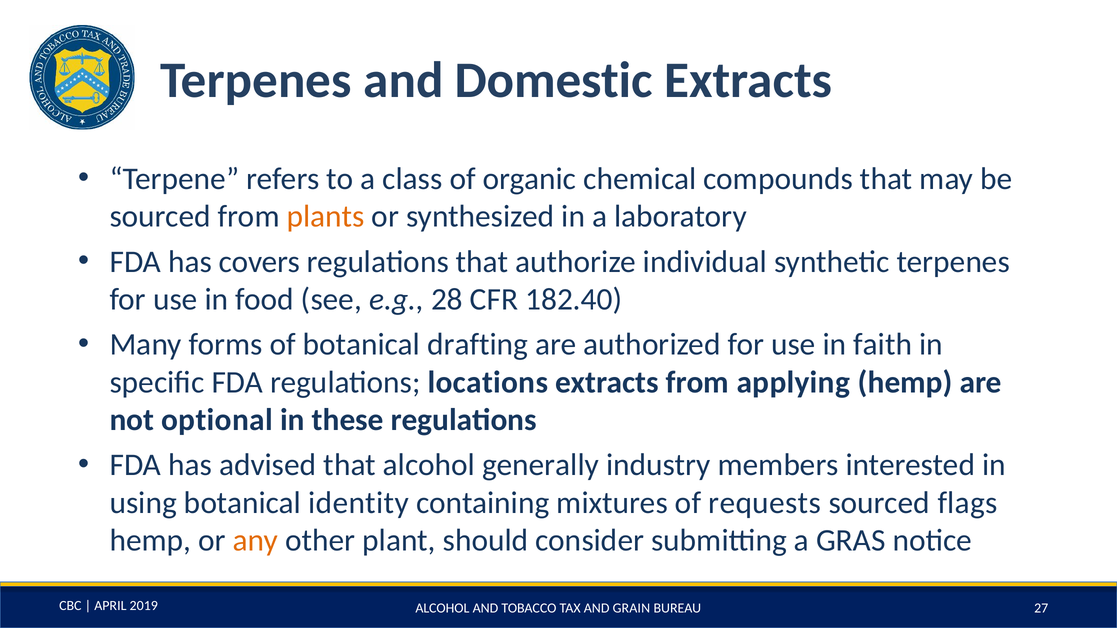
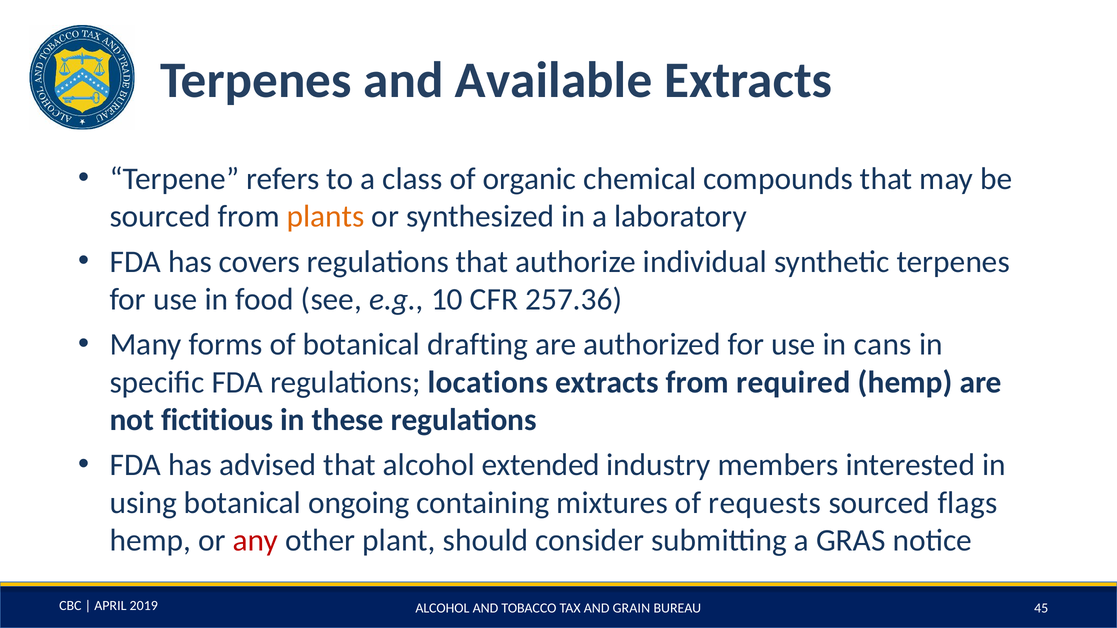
Domestic: Domestic -> Available
28: 28 -> 10
182.40: 182.40 -> 257.36
faith: faith -> cans
applying: applying -> required
optional: optional -> fictitious
generally: generally -> extended
identity: identity -> ongoing
any colour: orange -> red
27: 27 -> 45
